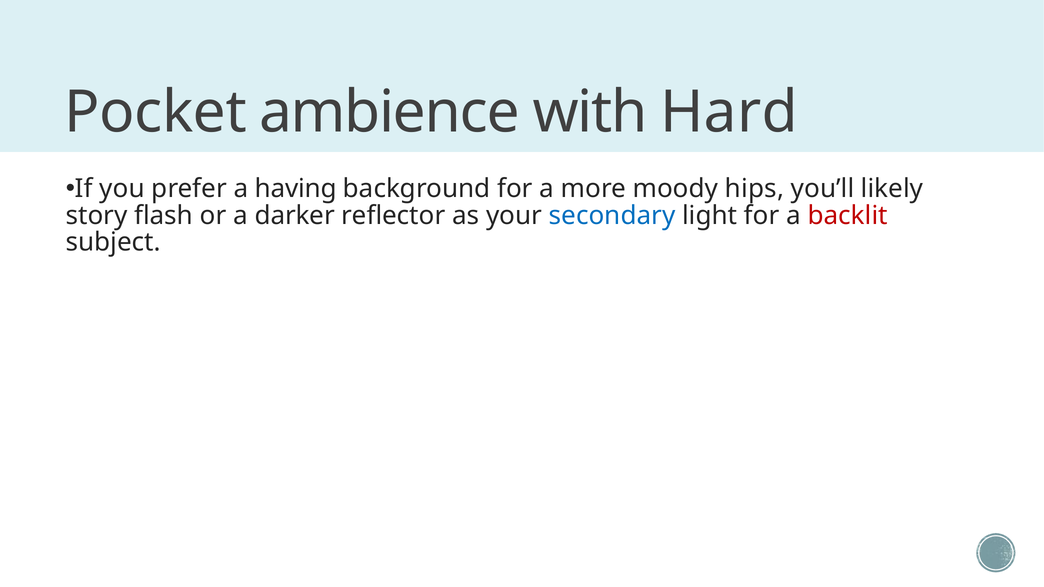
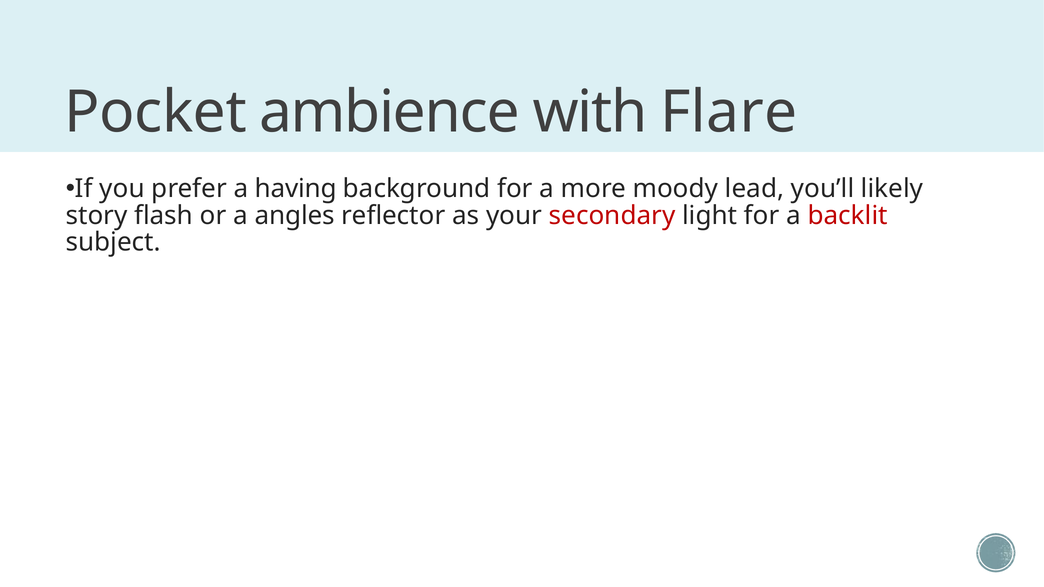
Hard: Hard -> Flare
hips: hips -> lead
darker: darker -> angles
secondary colour: blue -> red
